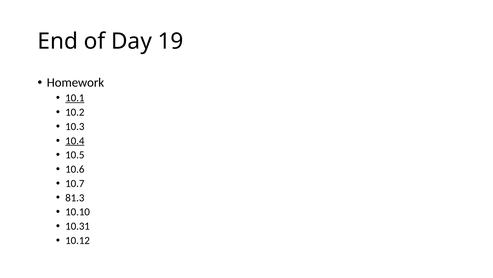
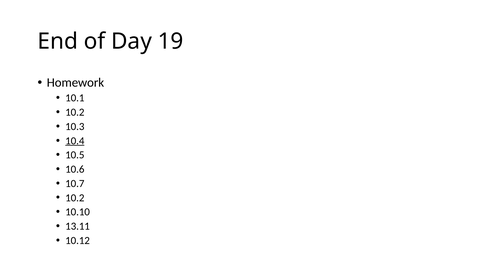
10.1 underline: present -> none
81.3 at (75, 197): 81.3 -> 10.2
10.31: 10.31 -> 13.11
